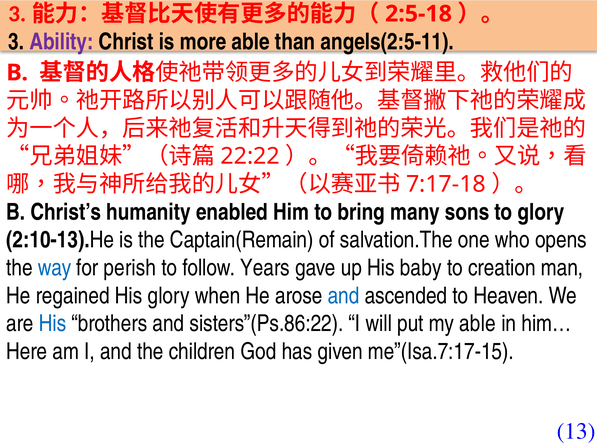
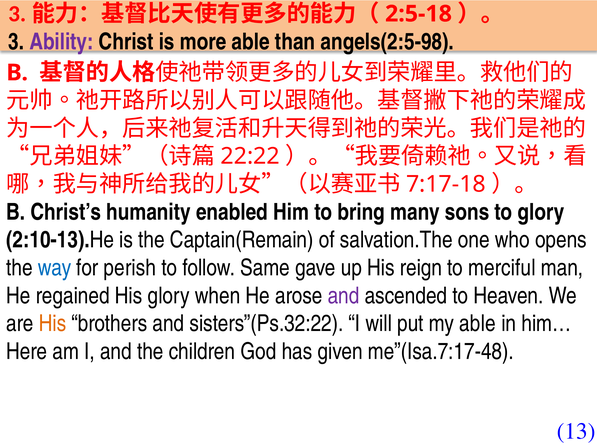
angels(2:5-11: angels(2:5-11 -> angels(2:5-98
Years: Years -> Same
baby: baby -> reign
creation: creation -> merciful
and at (344, 296) colour: blue -> purple
His at (53, 323) colour: blue -> orange
sisters”(Ps.86:22: sisters”(Ps.86:22 -> sisters”(Ps.32:22
me”(Isa.7:17-15: me”(Isa.7:17-15 -> me”(Isa.7:17-48
